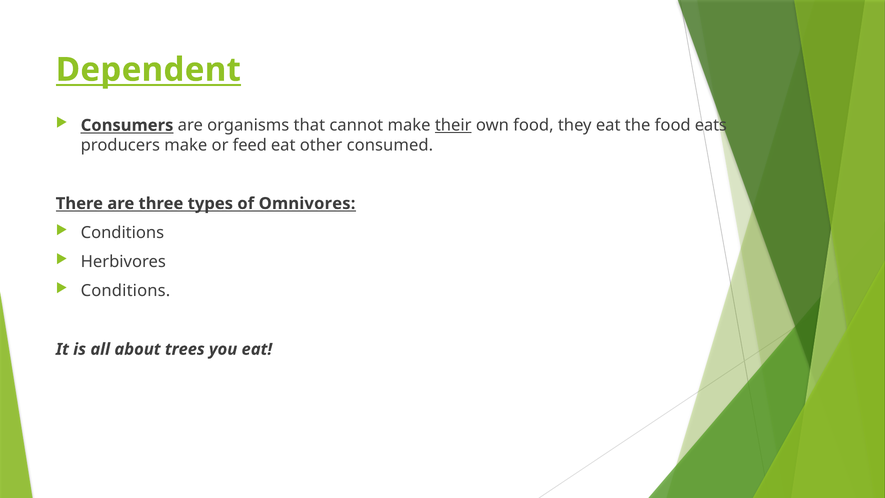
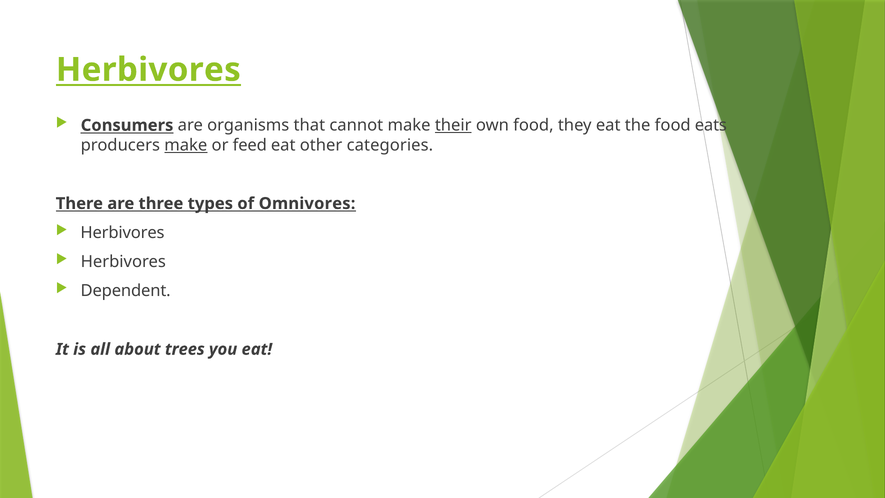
Dependent at (148, 70): Dependent -> Herbivores
make at (186, 145) underline: none -> present
consumed: consumed -> categories
Conditions at (122, 233): Conditions -> Herbivores
Conditions at (125, 291): Conditions -> Dependent
